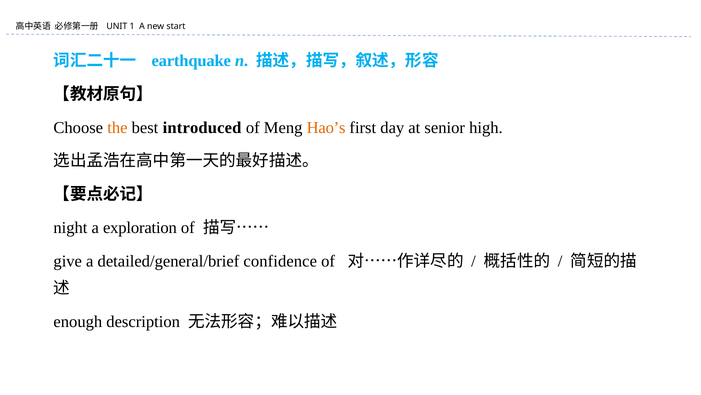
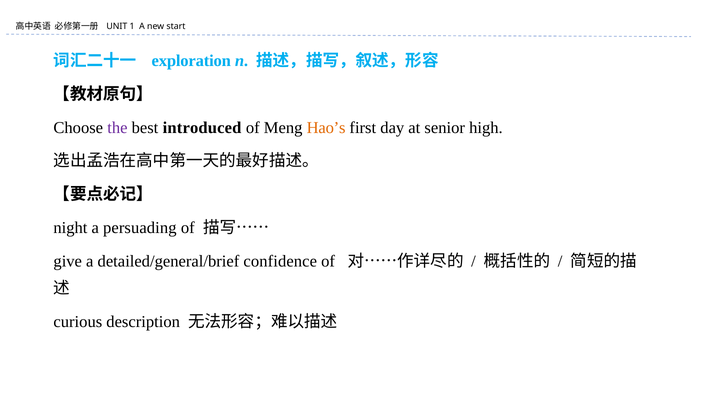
earthquake: earthquake -> exploration
the colour: orange -> purple
exploration: exploration -> persuading
enough: enough -> curious
